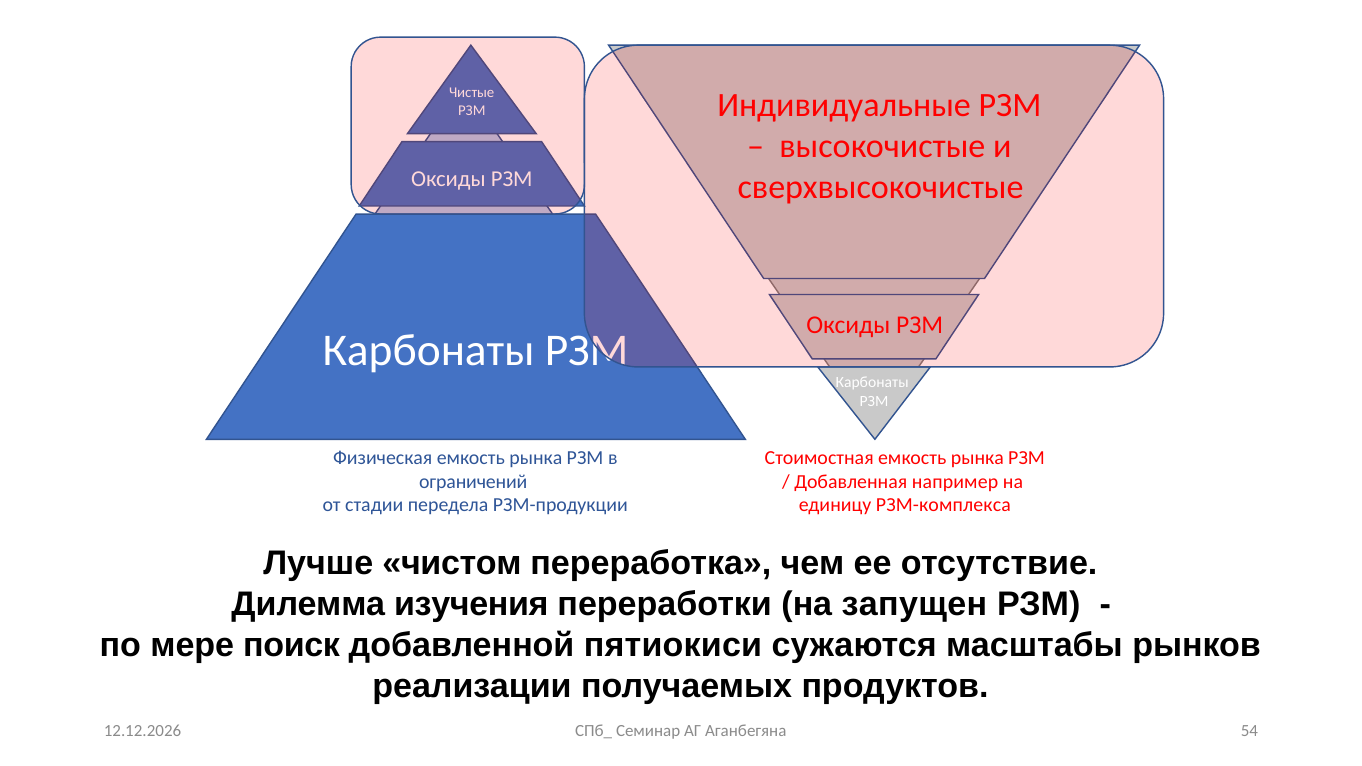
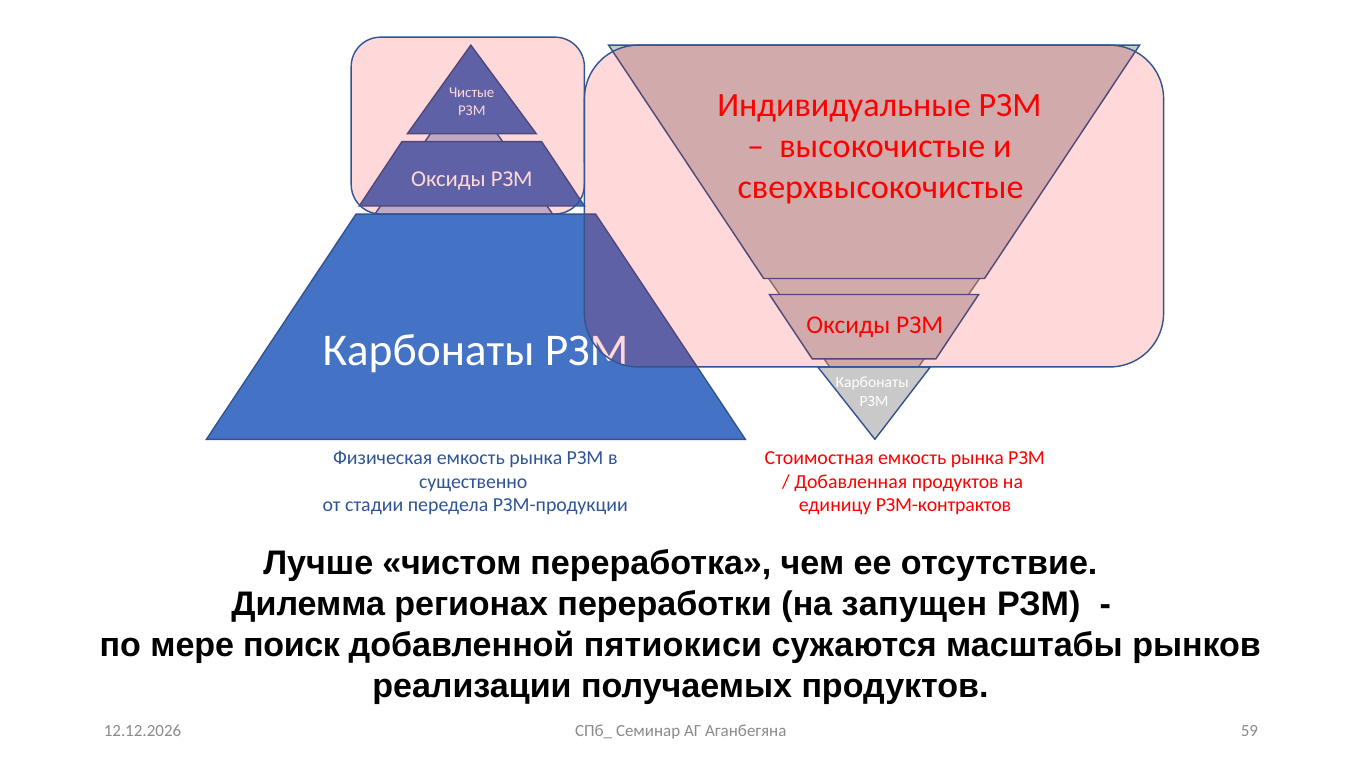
ограничений: ограничений -> существенно
Добавленная например: например -> продуктов
РЗМ-комплекса: РЗМ-комплекса -> РЗМ-контрактов
изучения: изучения -> регионах
54: 54 -> 59
